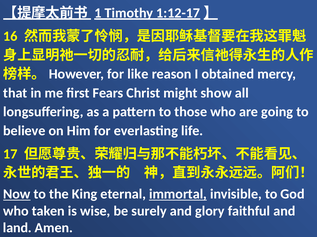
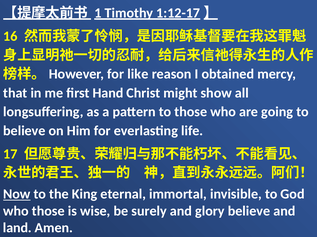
Fears: Fears -> Hand
immortal underline: present -> none
who taken: taken -> those
glory faithful: faithful -> believe
